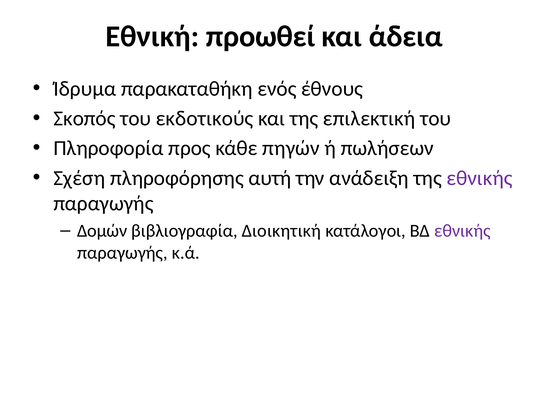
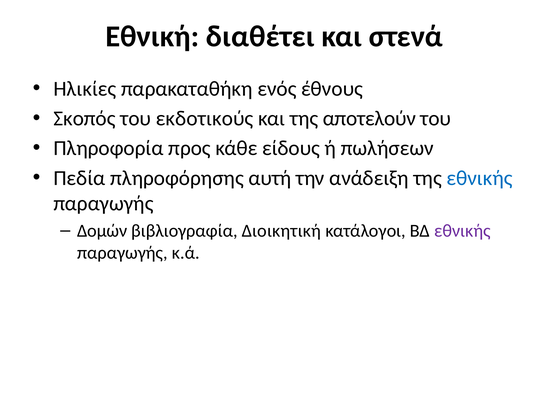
προωθεί: προωθεί -> διαθέτει
άδεια: άδεια -> στενά
Ίδρυμα: Ίδρυμα -> Ηλικίες
επιλεκτική: επιλεκτική -> αποτελούν
πηγών: πηγών -> είδους
Σχέση: Σχέση -> Πεδία
εθνικής at (480, 178) colour: purple -> blue
